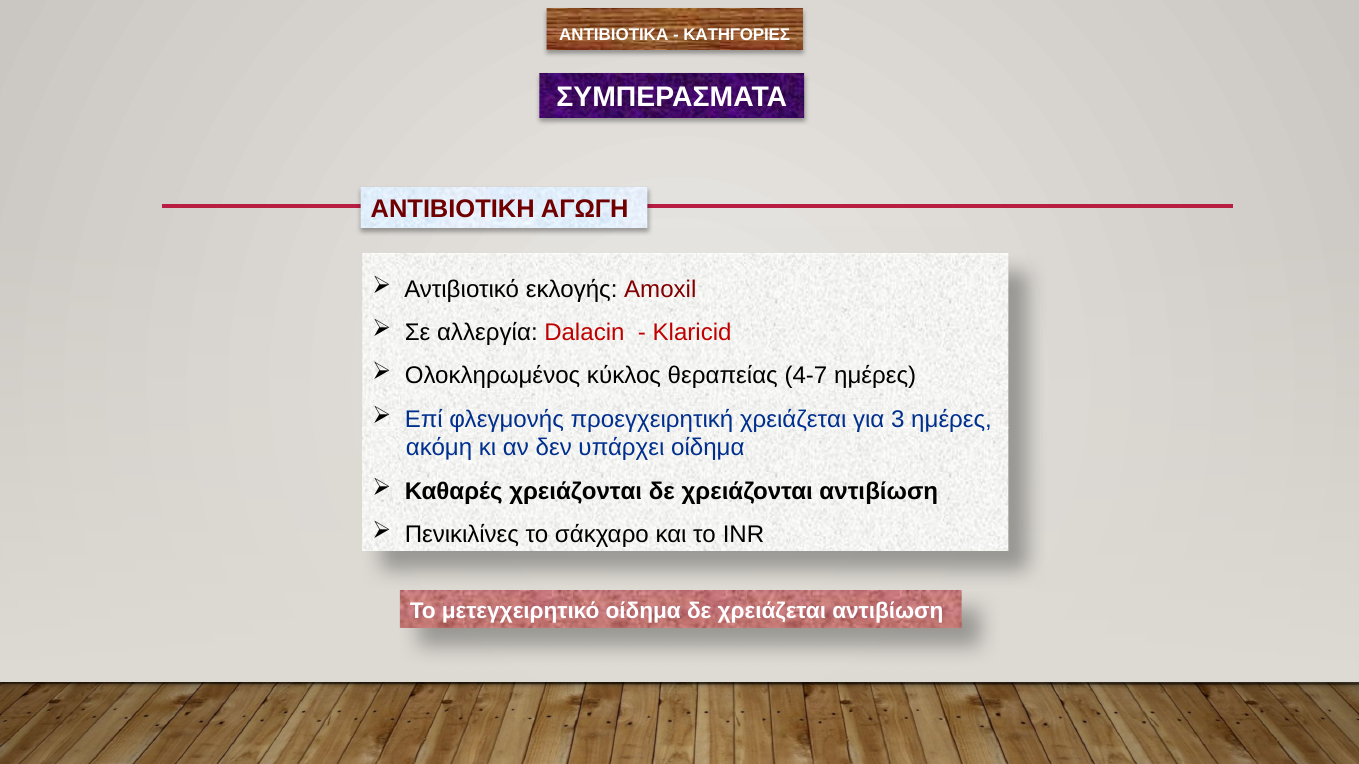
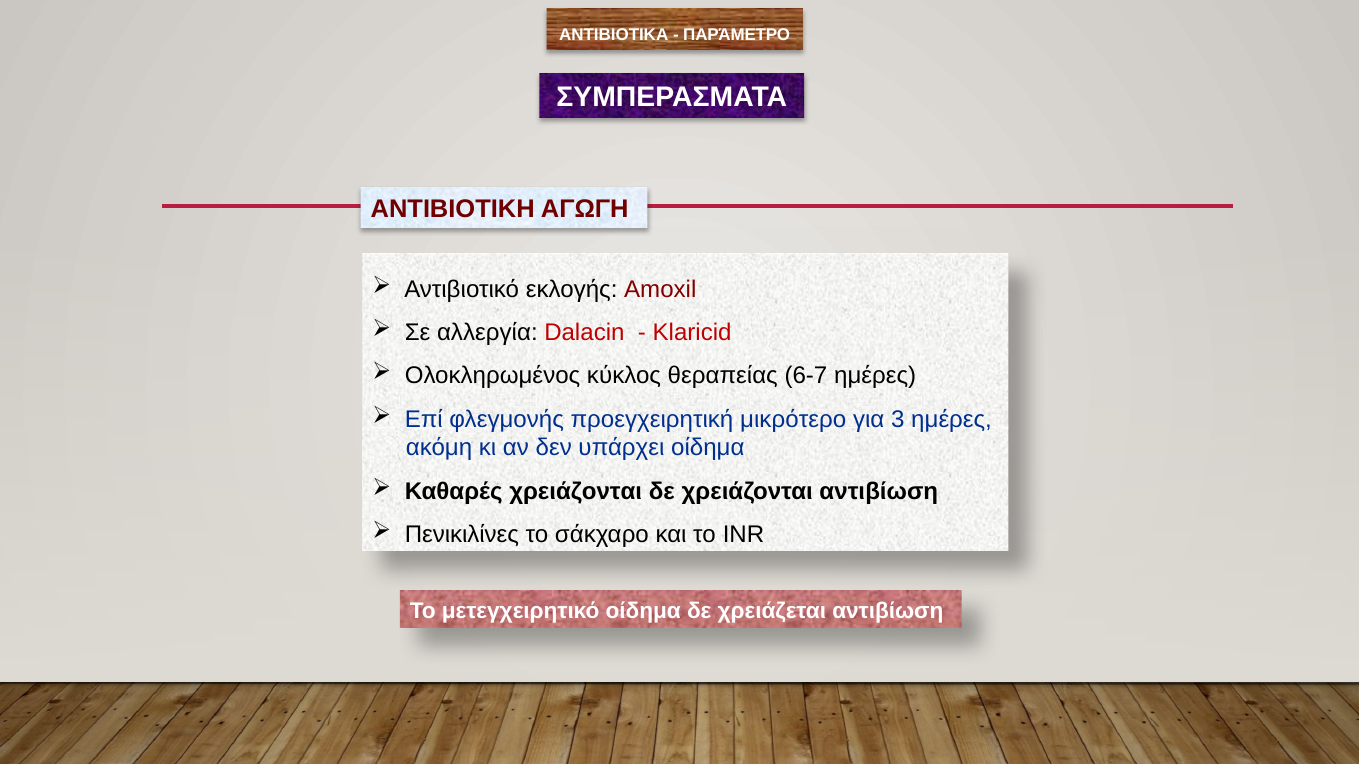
ΚΑΤΗΓΟΡΙΕΣ: ΚΑΤΗΓΟΡΙΕΣ -> ΠΑΡΆΜΕΤΡΟ
4-7: 4-7 -> 6-7
προεγχειρητική χρειάζεται: χρειάζεται -> μικρότερο
